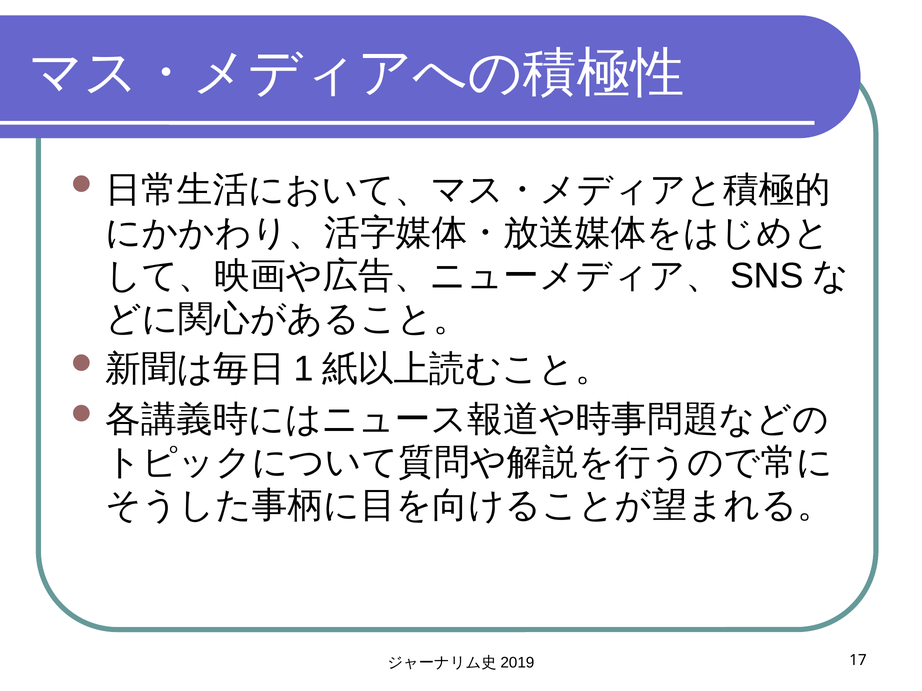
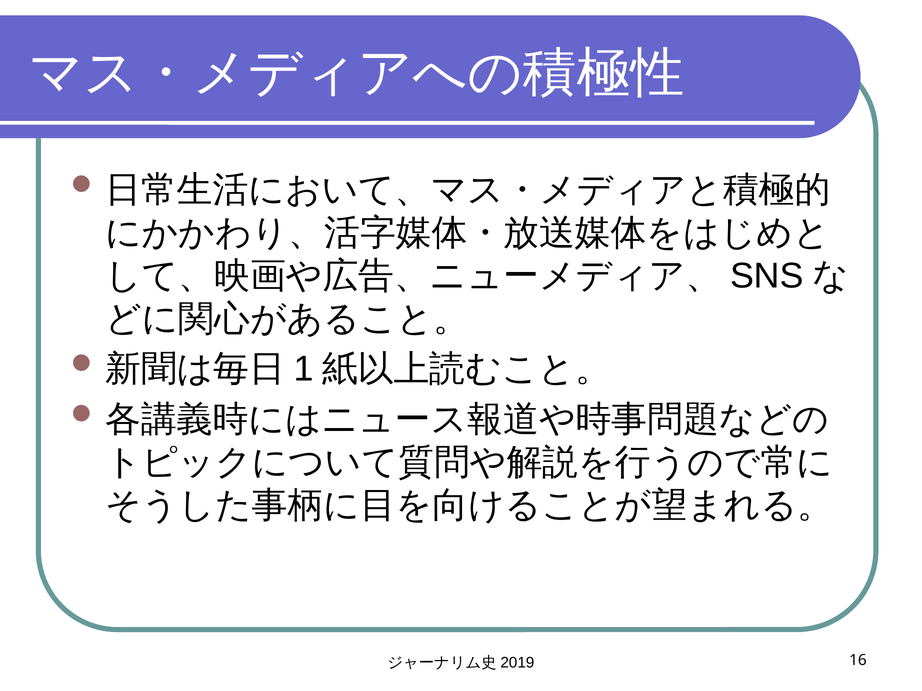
17: 17 -> 16
